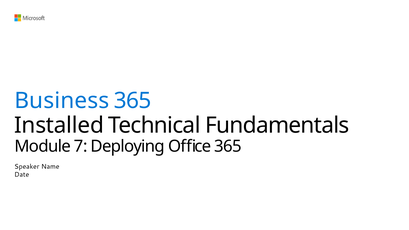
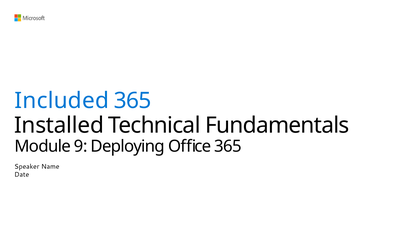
Business: Business -> Included
7: 7 -> 9
